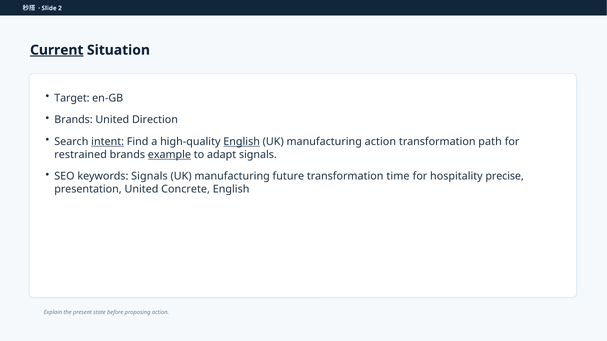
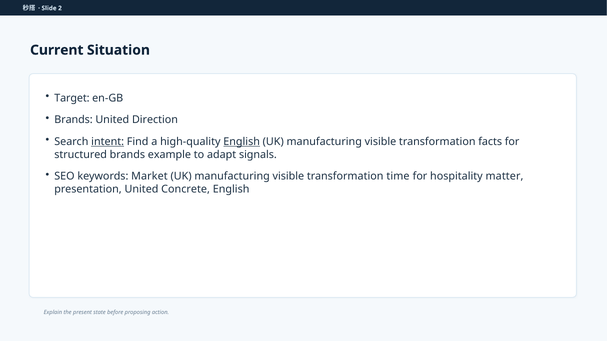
Current underline: present -> none
action at (380, 142): action -> visible
path: path -> facts
restrained: restrained -> structured
example underline: present -> none
keywords Signals: Signals -> Market
future at (288, 176): future -> visible
precise: precise -> matter
